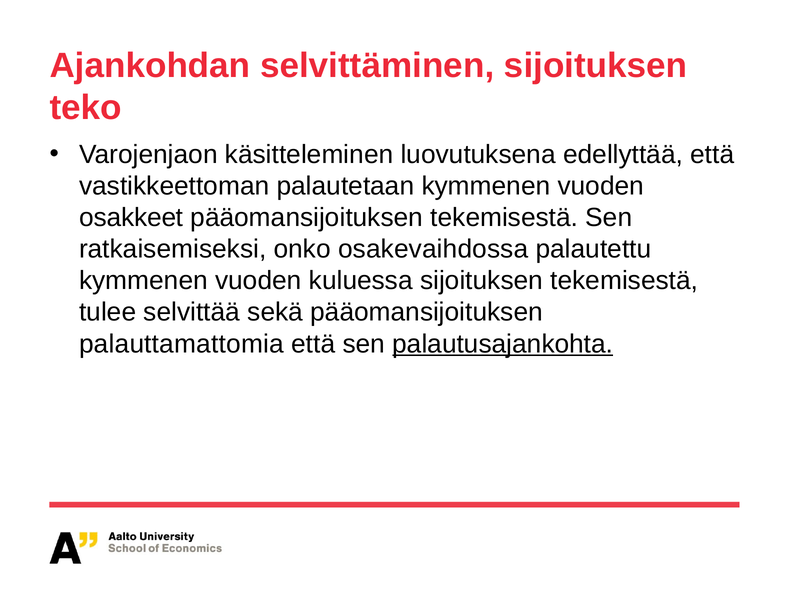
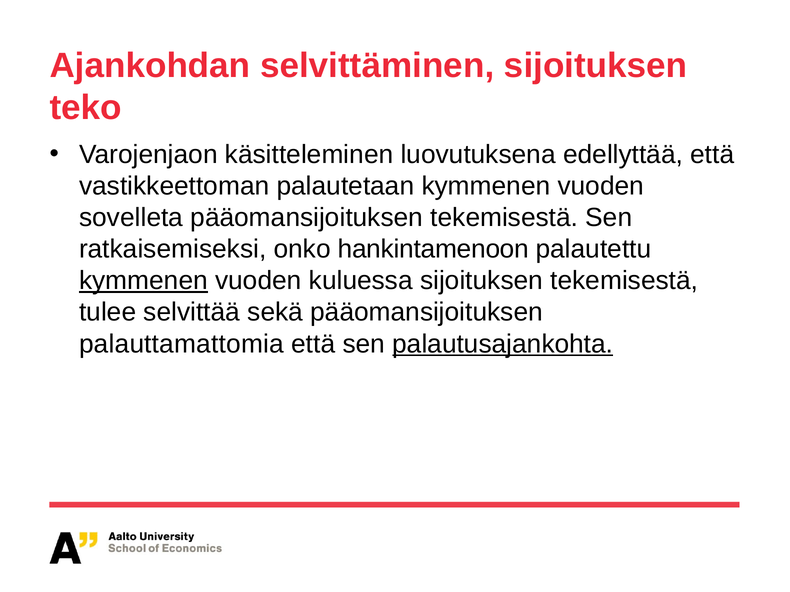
osakkeet: osakkeet -> sovelleta
osakevaihdossa: osakevaihdossa -> hankintamenoon
kymmenen at (143, 281) underline: none -> present
